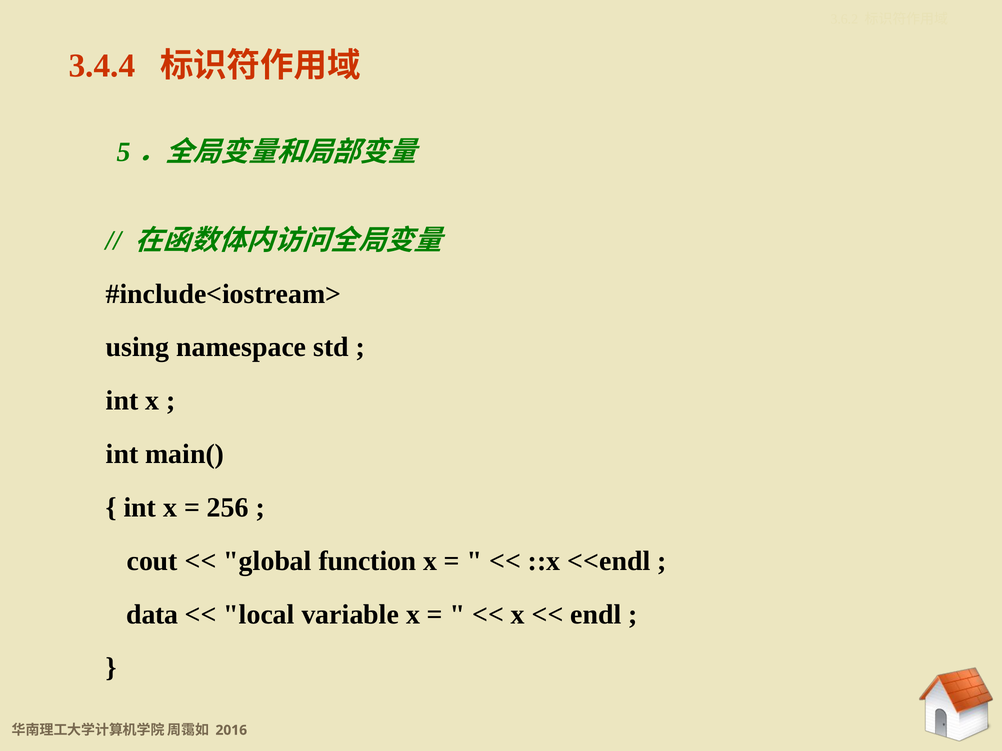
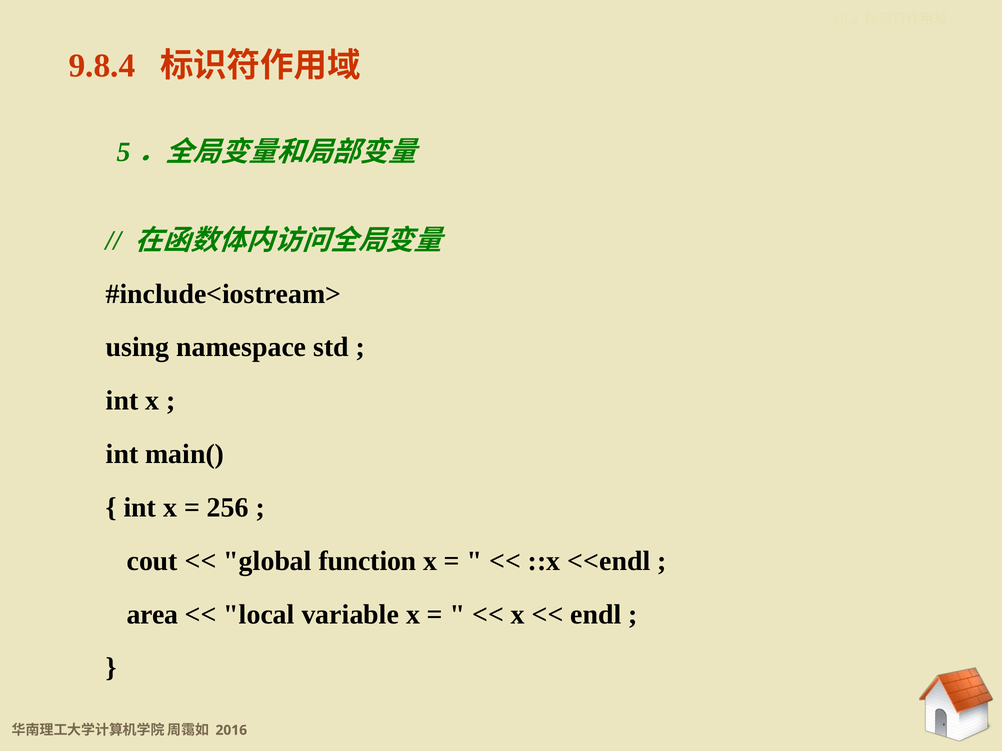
3.4.4: 3.4.4 -> 9.8.4
data: data -> area
